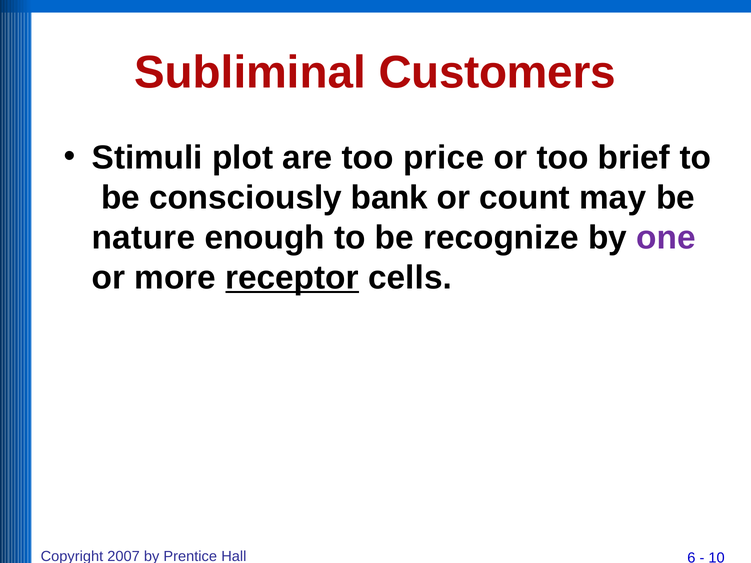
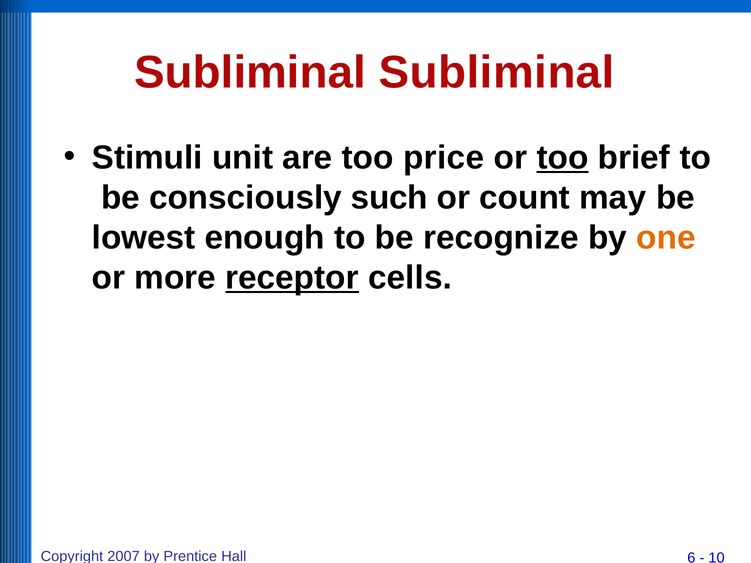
Subliminal Customers: Customers -> Subliminal
plot: plot -> unit
too at (562, 158) underline: none -> present
bank: bank -> such
nature: nature -> lowest
one colour: purple -> orange
